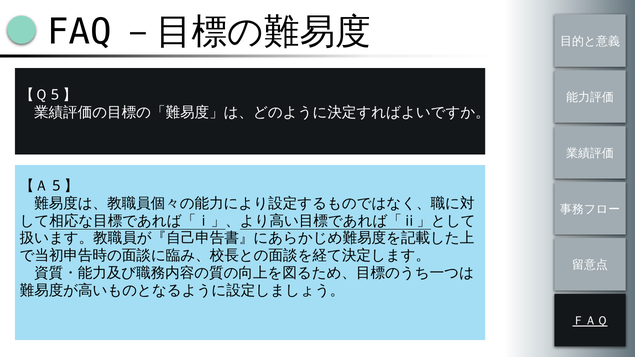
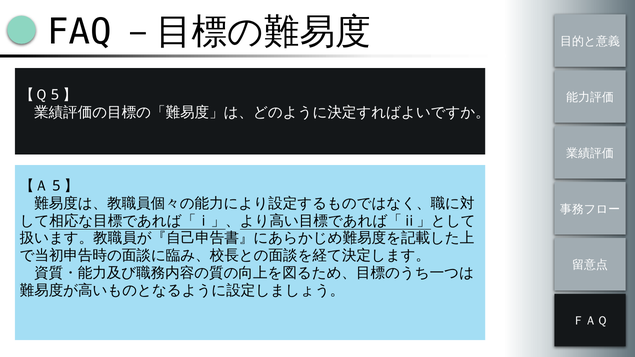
ＦＡＱ underline: present -> none
